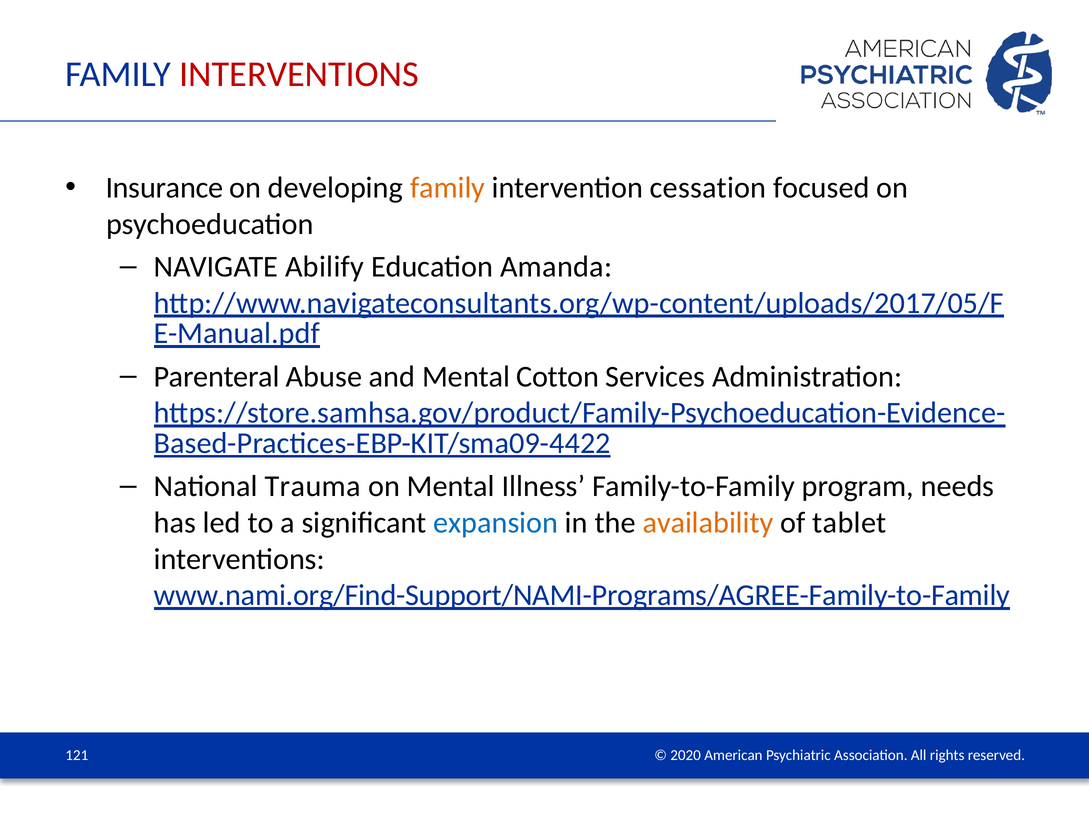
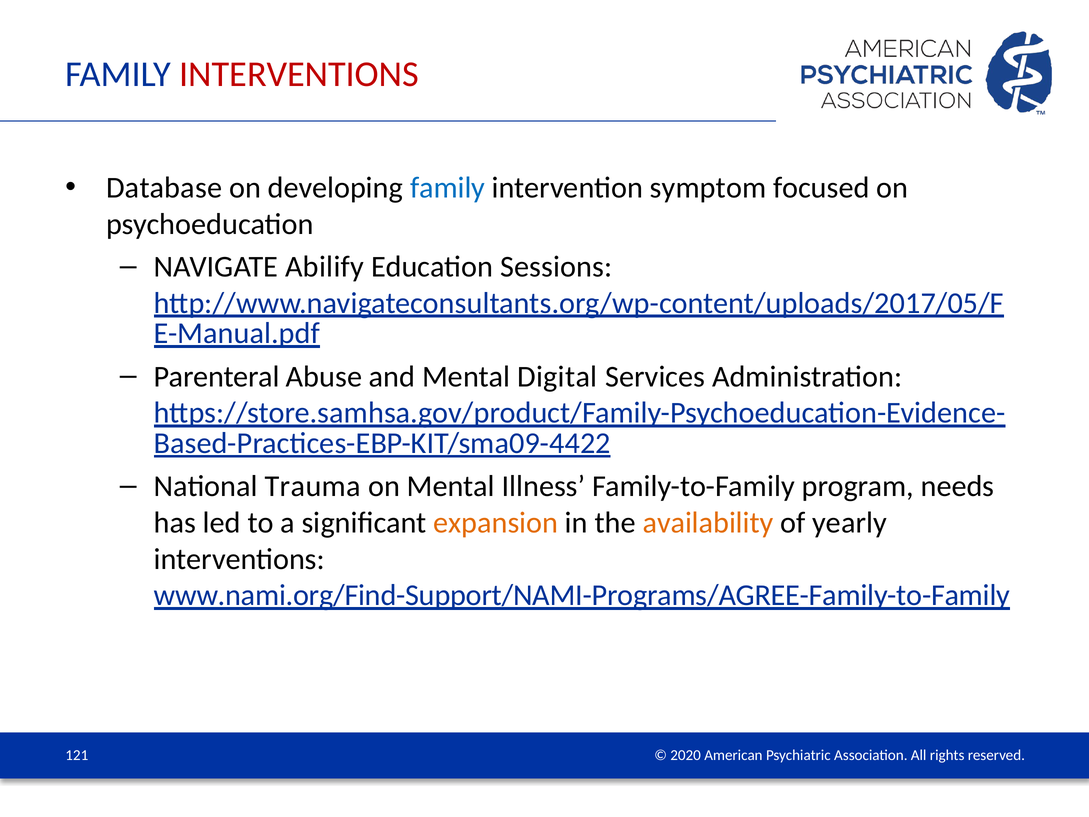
Insurance: Insurance -> Database
family at (448, 188) colour: orange -> blue
cessation: cessation -> symptom
Amanda: Amanda -> Sessions
Cotton: Cotton -> Digital
expansion colour: blue -> orange
tablet: tablet -> yearly
